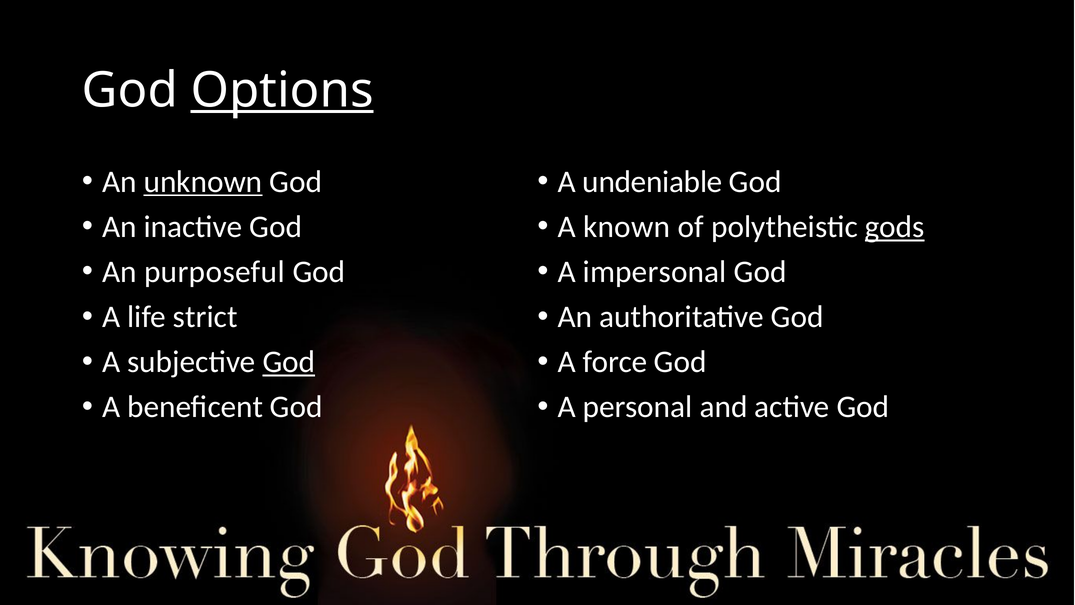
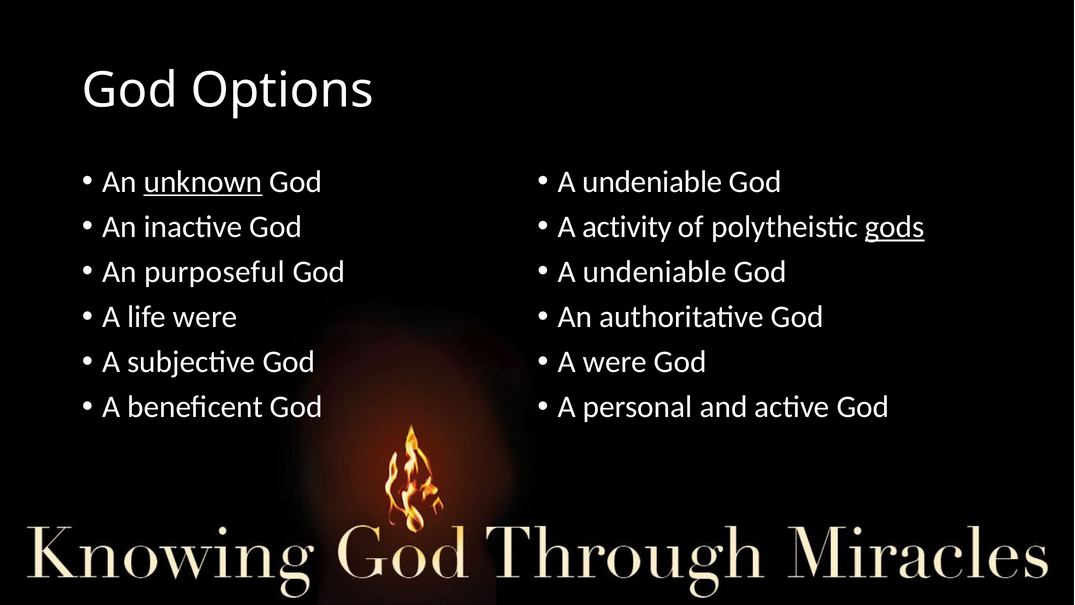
Options underline: present -> none
known: known -> activity
impersonal at (655, 272): impersonal -> undeniable
life strict: strict -> were
God at (289, 362) underline: present -> none
A force: force -> were
